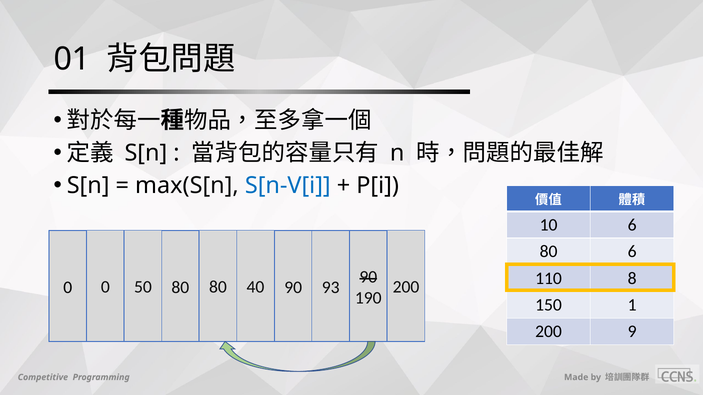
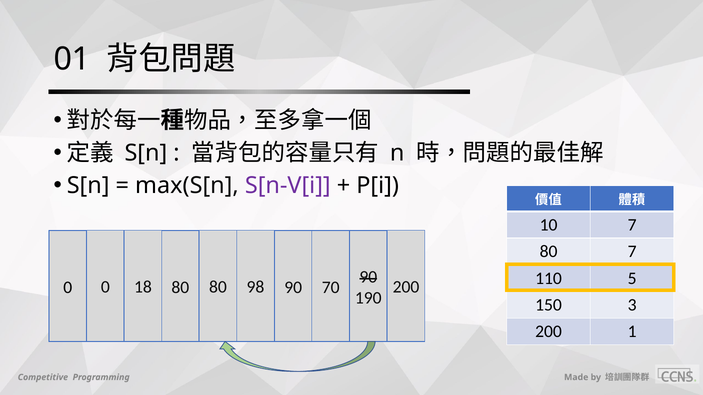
S[n-V[i colour: blue -> purple
10 6: 6 -> 7
80 6: 6 -> 7
8: 8 -> 5
50: 50 -> 18
40: 40 -> 98
93: 93 -> 70
1: 1 -> 3
9: 9 -> 1
